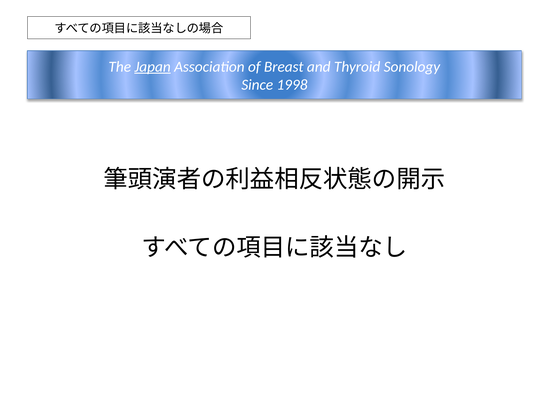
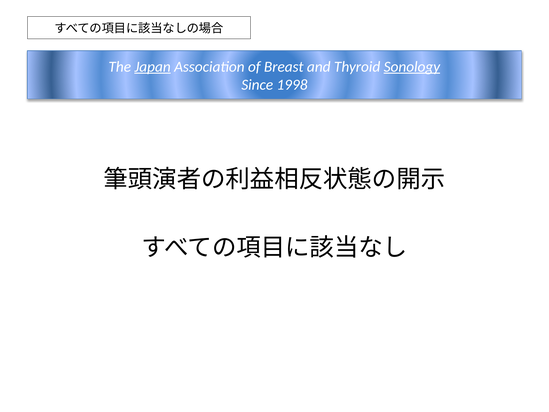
Sonology underline: none -> present
